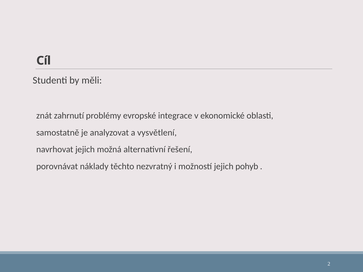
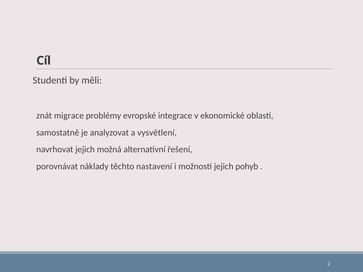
zahrnutí: zahrnutí -> migrace
nezvratný: nezvratný -> nastavení
